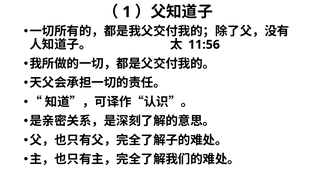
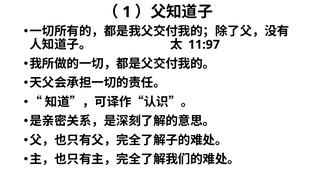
11:56: 11:56 -> 11:97
